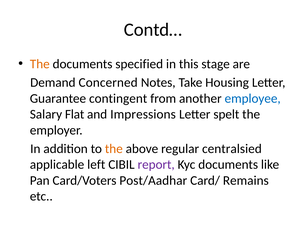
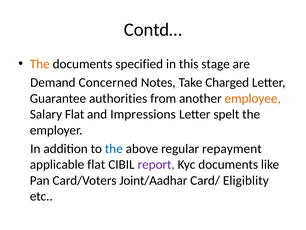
Housing: Housing -> Charged
contingent: contingent -> authorities
employee colour: blue -> orange
the at (114, 148) colour: orange -> blue
centralsied: centralsied -> repayment
applicable left: left -> flat
Post/Aadhar: Post/Aadhar -> Joint/Aadhar
Remains: Remains -> Eligiblity
